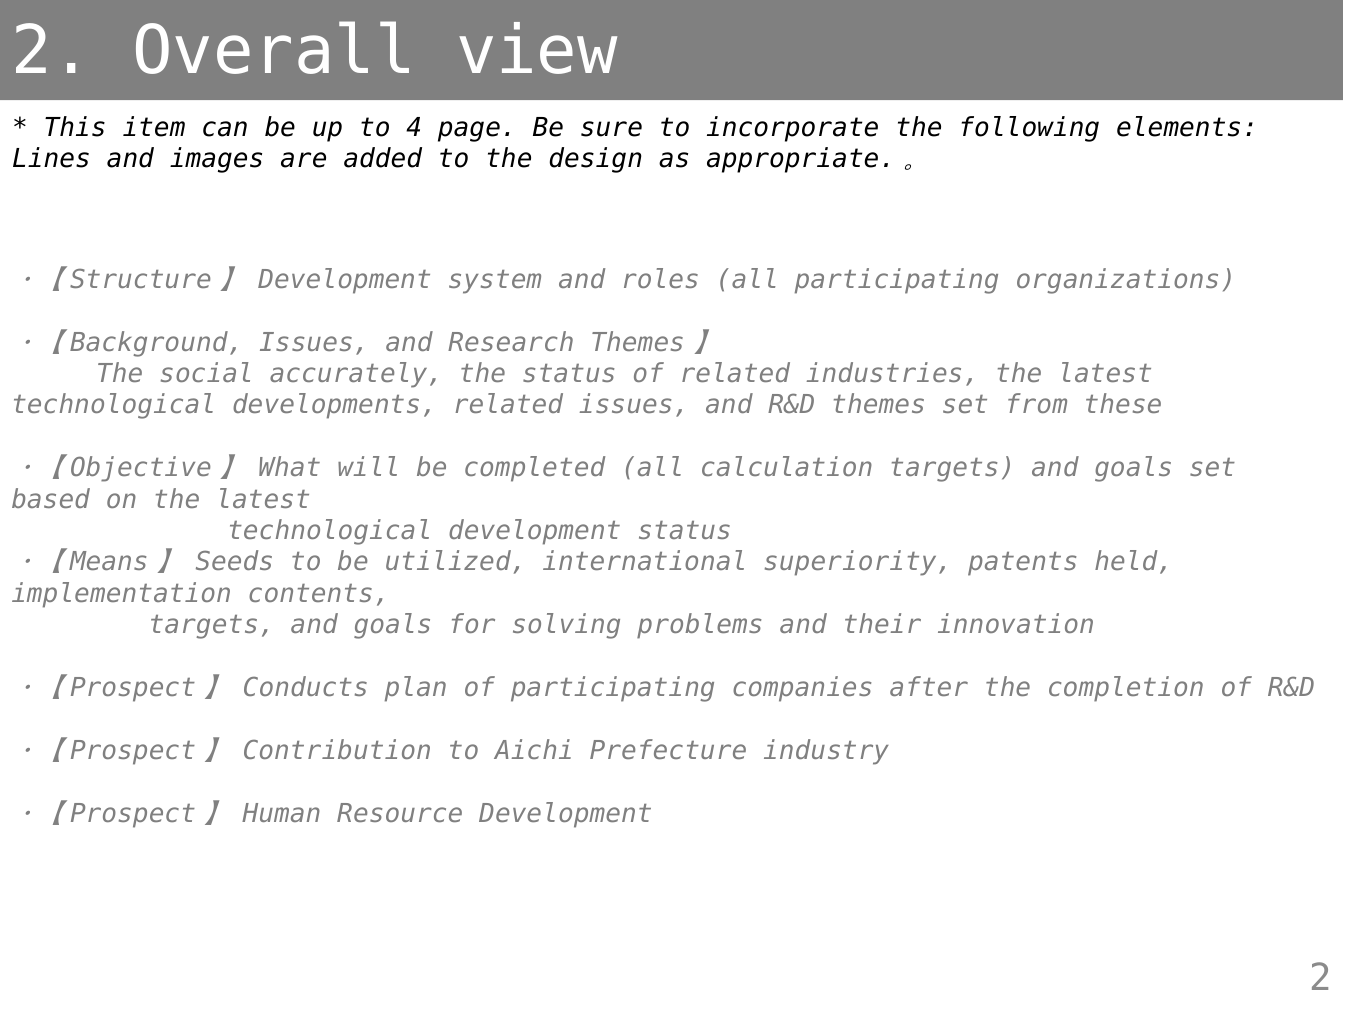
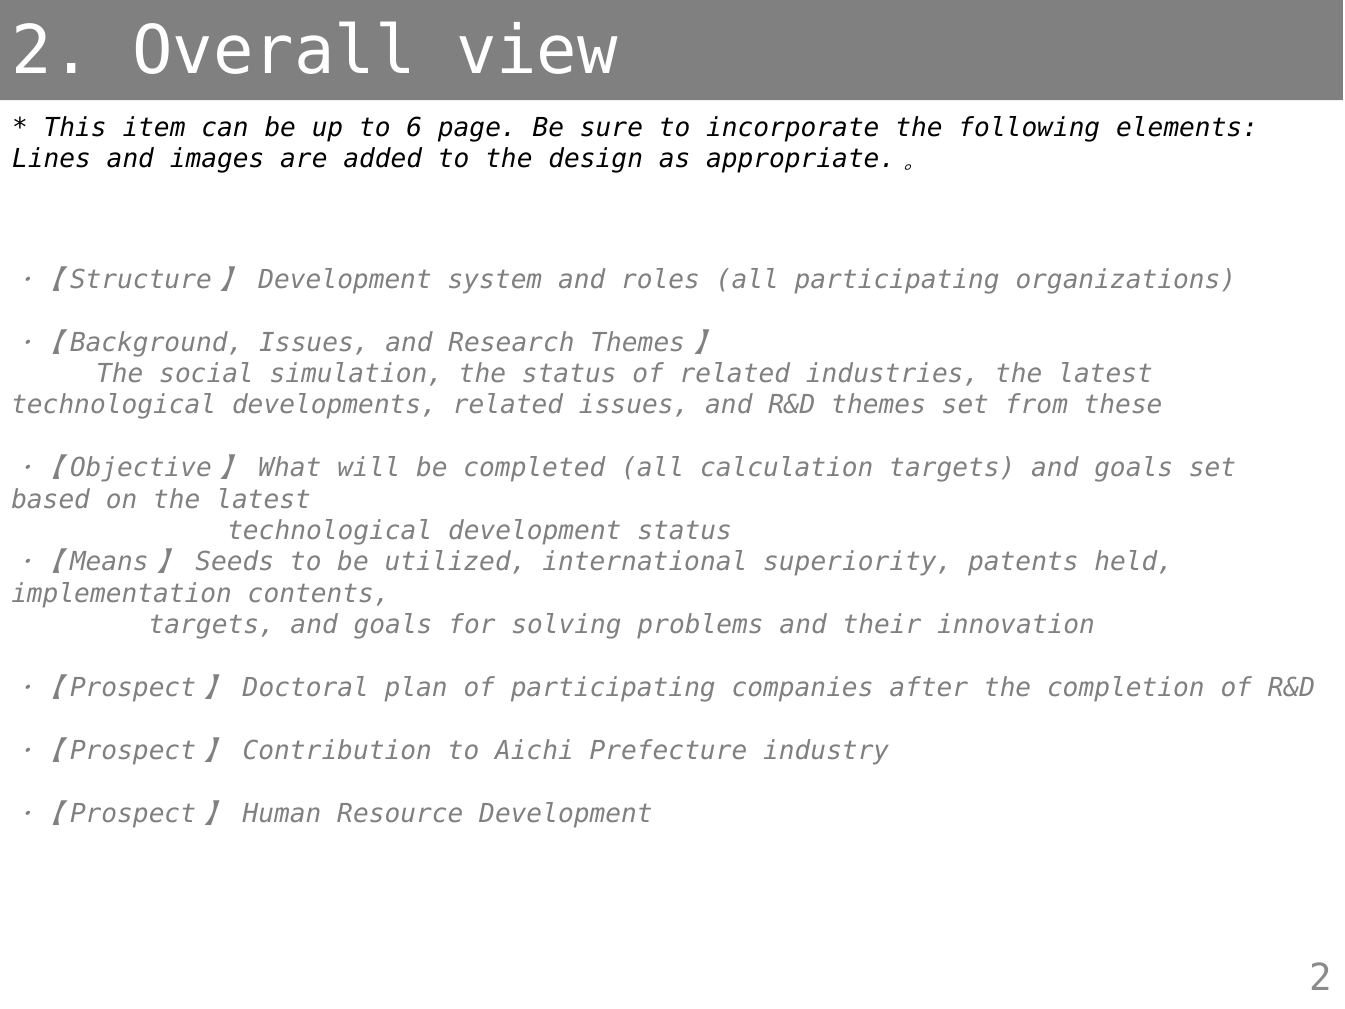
4: 4 -> 6
accurately: accurately -> simulation
Conducts: Conducts -> Doctoral
